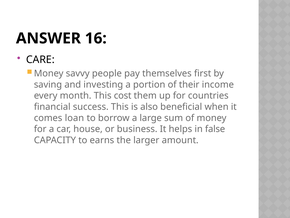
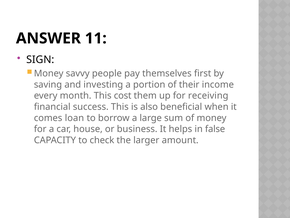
16: 16 -> 11
CARE: CARE -> SIGN
countries: countries -> receiving
earns: earns -> check
